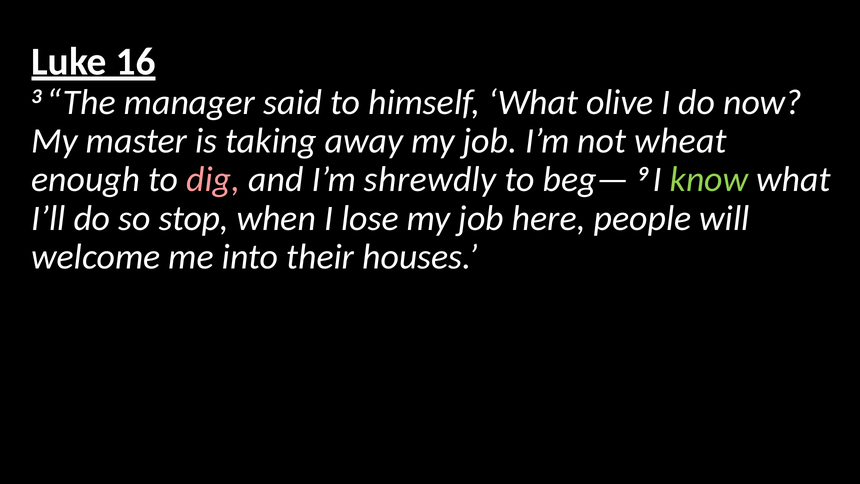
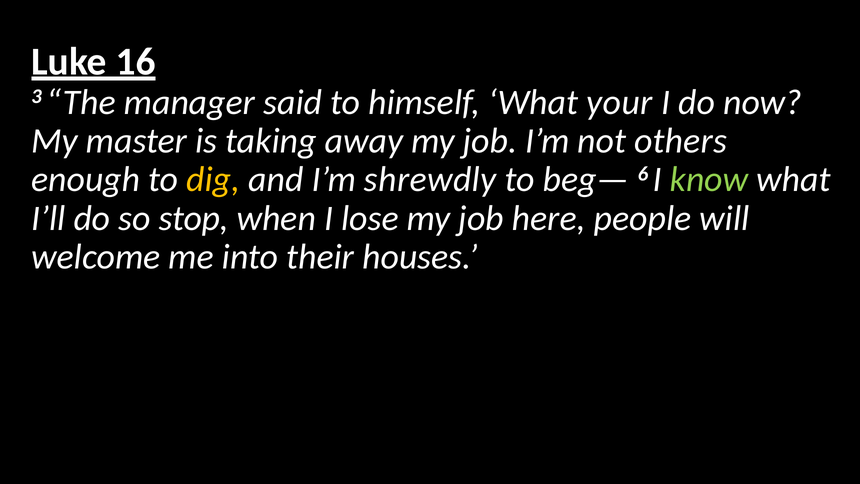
olive: olive -> your
wheat: wheat -> others
dig colour: pink -> yellow
9: 9 -> 6
